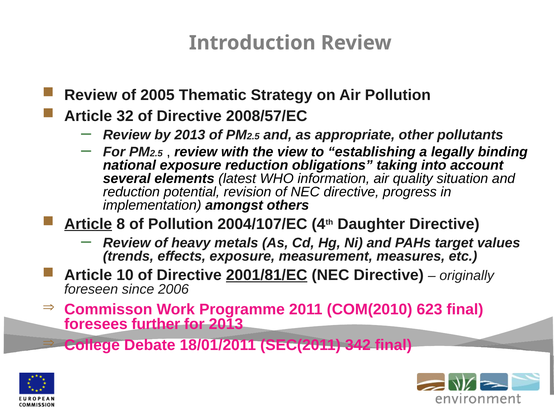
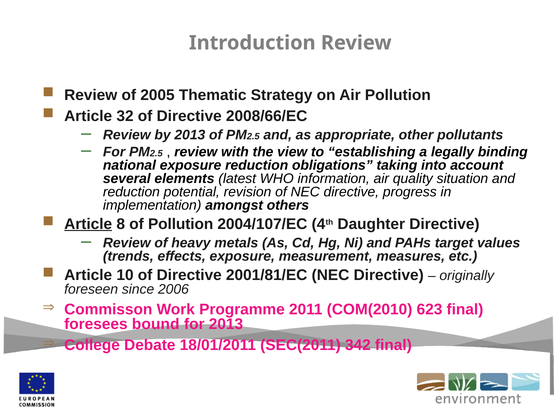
2008/57/EC: 2008/57/EC -> 2008/66/EC
2001/81/EC underline: present -> none
further: further -> bound
